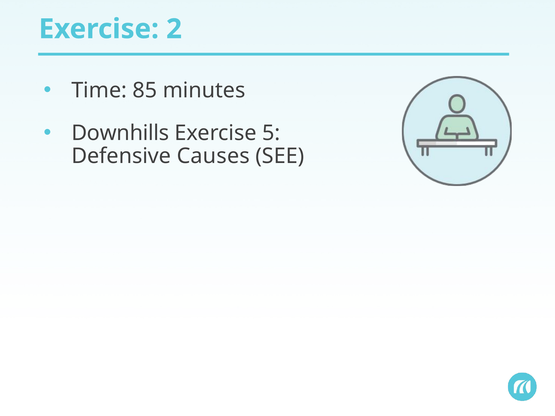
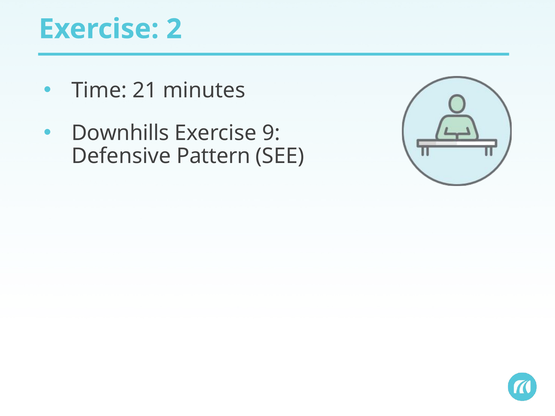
85: 85 -> 21
5: 5 -> 9
Causes: Causes -> Pattern
